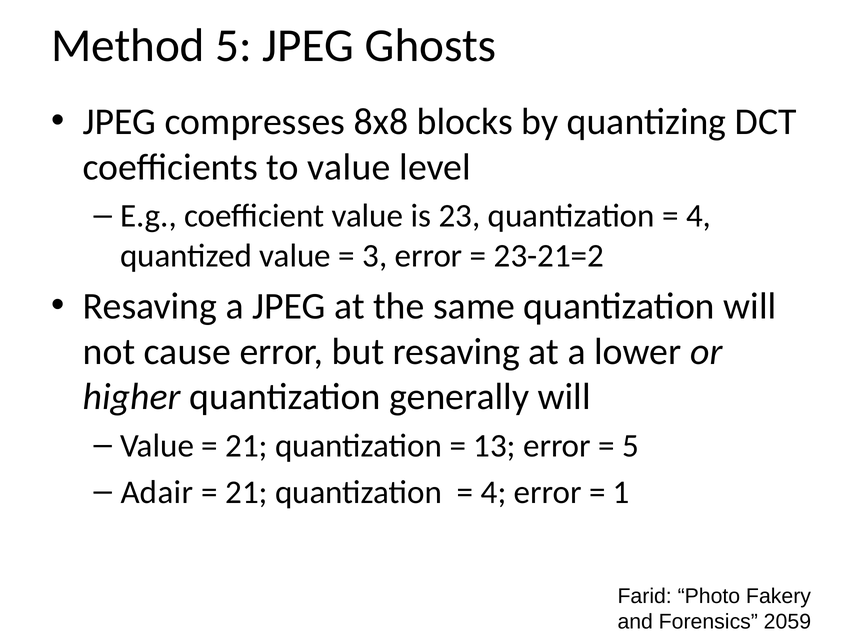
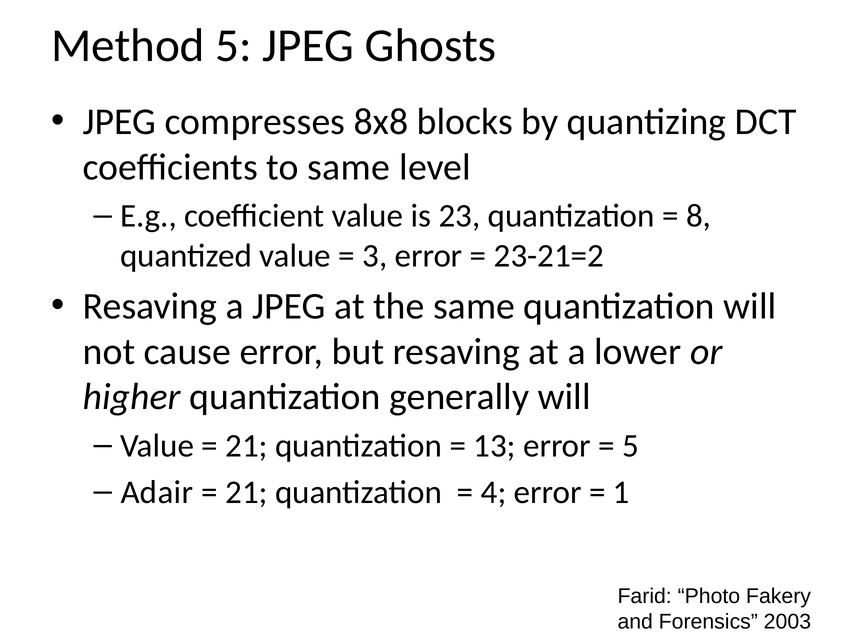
to value: value -> same
4 at (699, 216): 4 -> 8
2059: 2059 -> 2003
